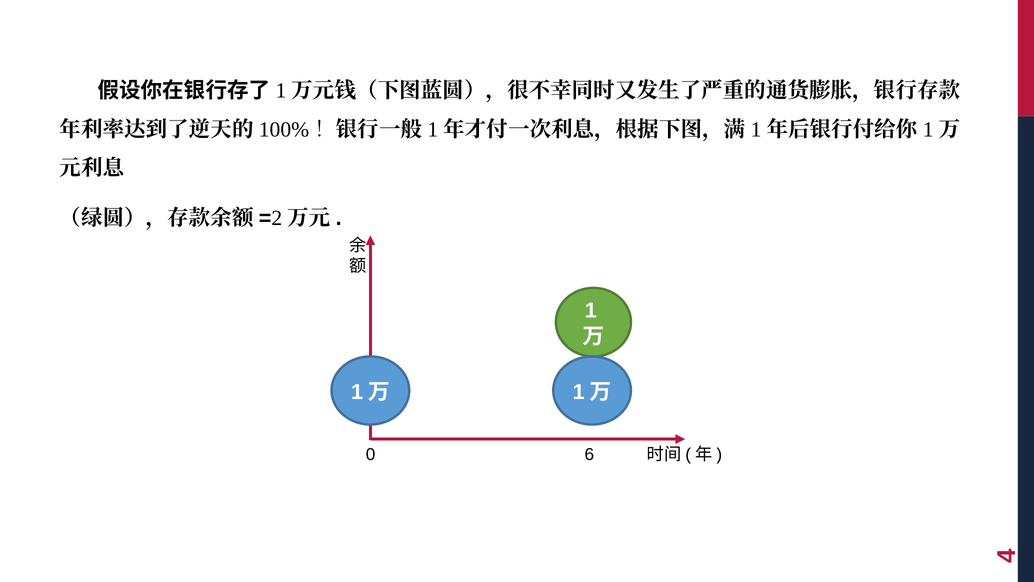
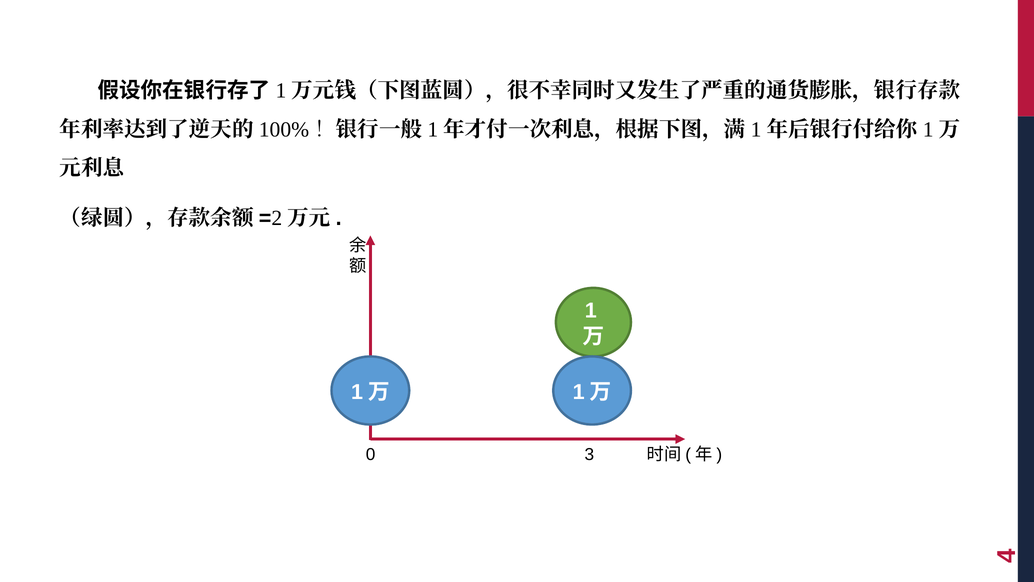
6: 6 -> 3
